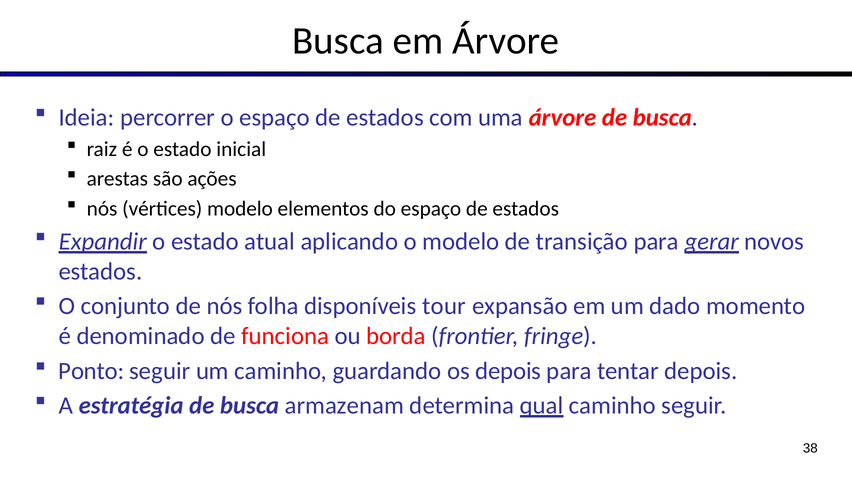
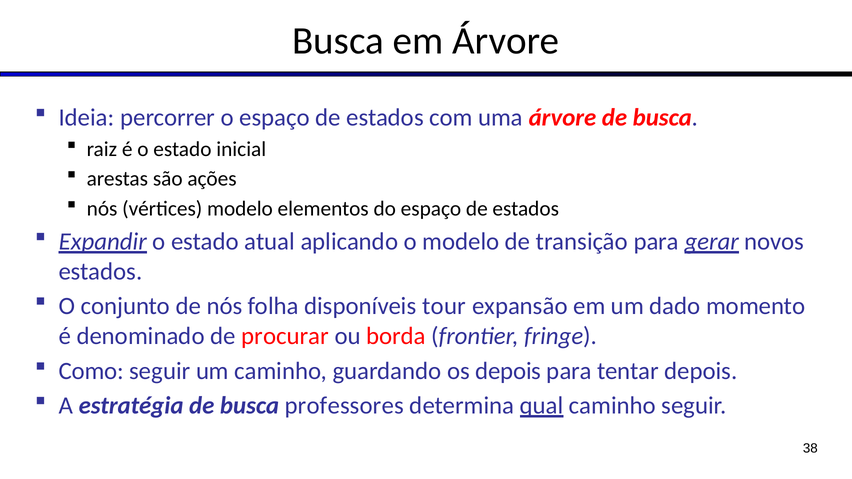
funciona: funciona -> procurar
Ponto: Ponto -> Como
armazenam: armazenam -> professores
